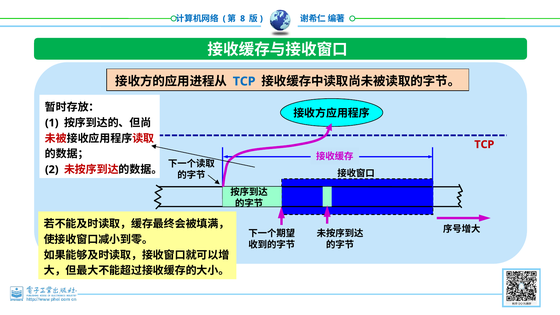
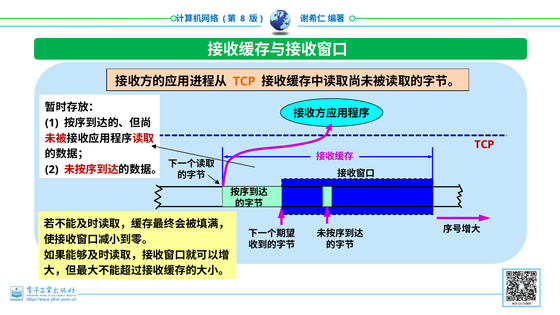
TCP at (244, 81) colour: blue -> orange
